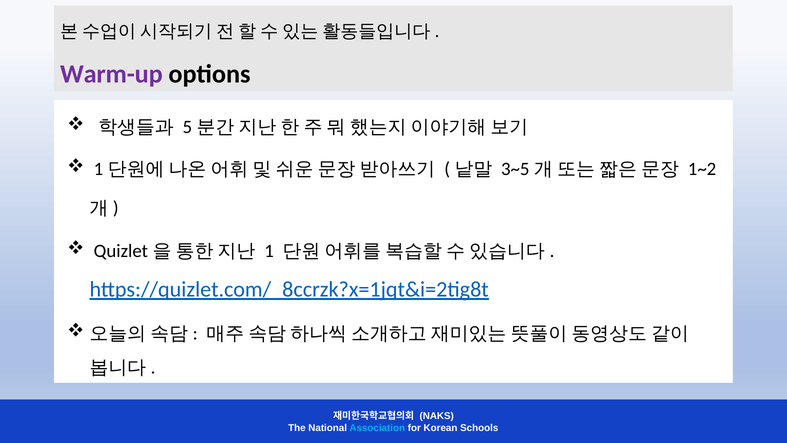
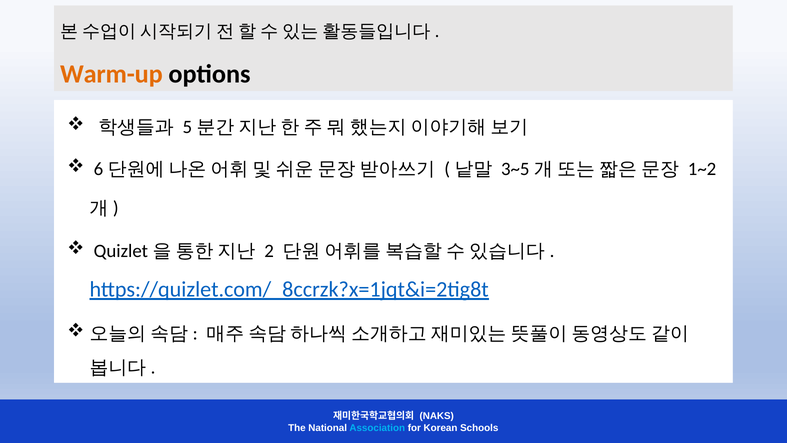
Warm-up colour: purple -> orange
1 at (99, 169): 1 -> 6
1 at (269, 251): 1 -> 2
